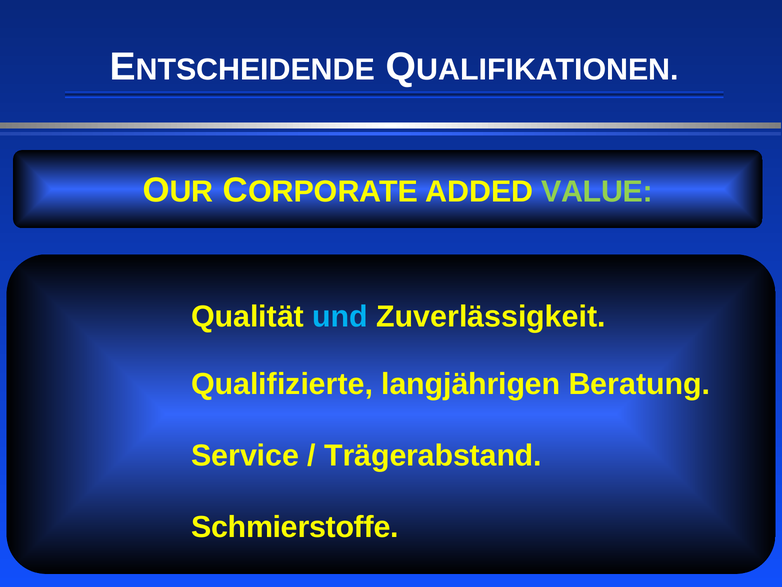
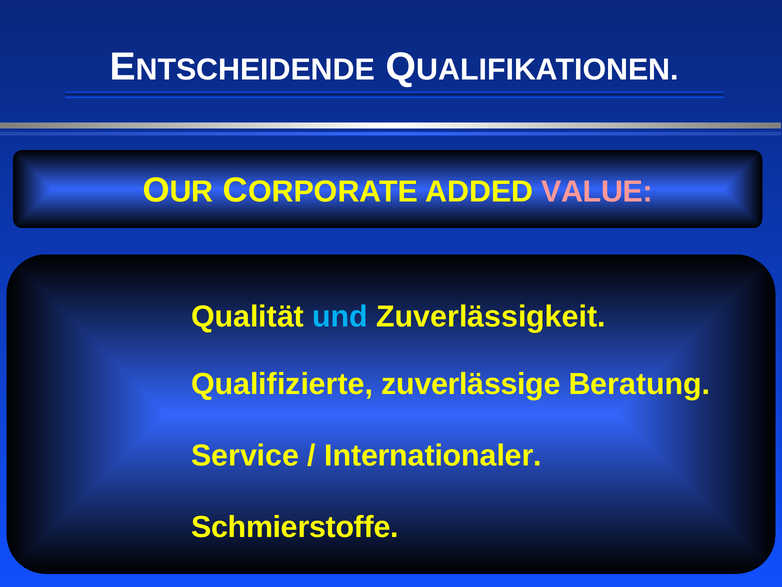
VALUE colour: light green -> pink
langjährigen: langjährigen -> zuverlässige
Trägerabstand: Trägerabstand -> Internationaler
